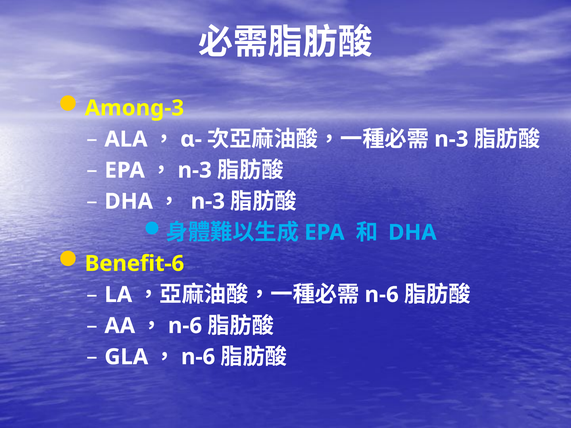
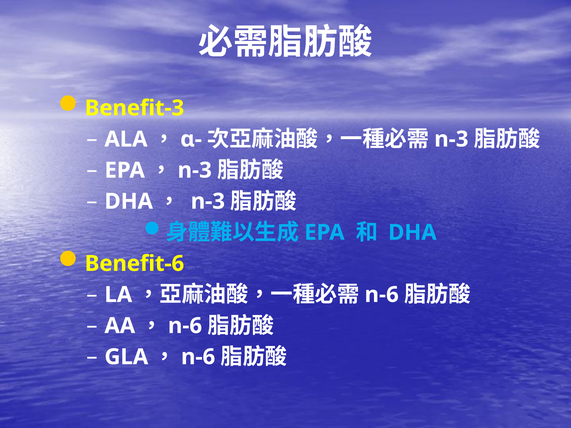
Among-3: Among-3 -> Benefit-3
